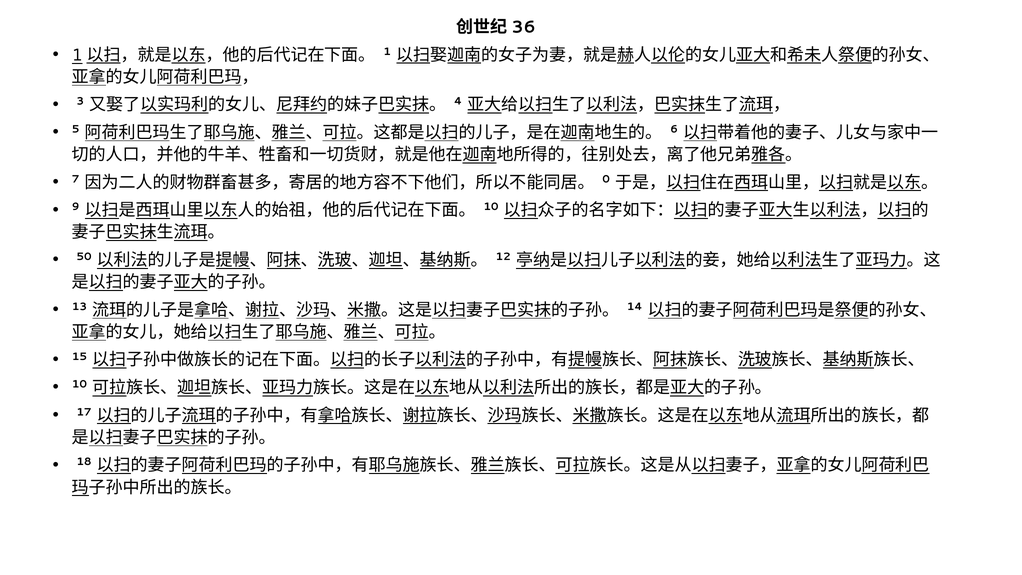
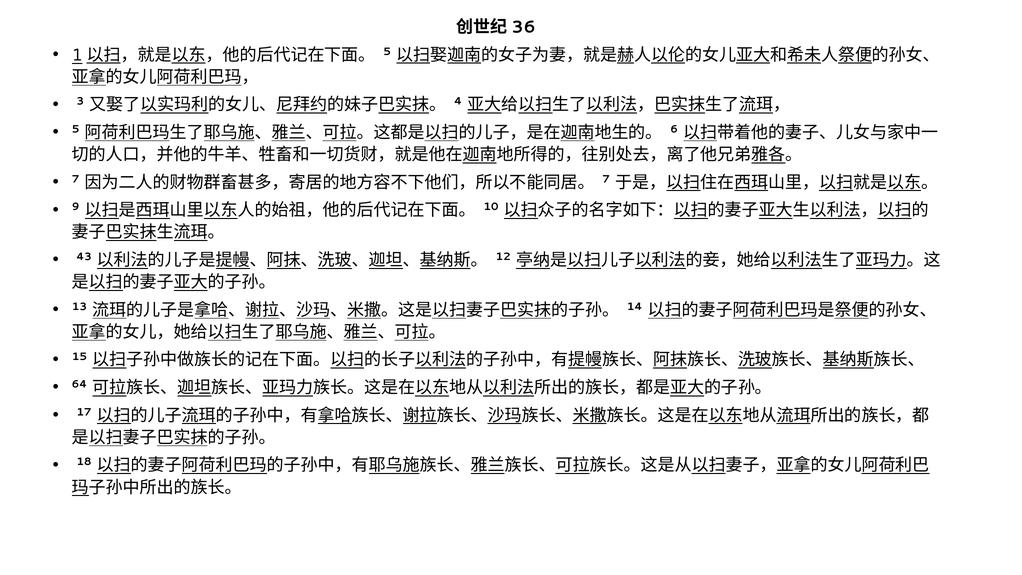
1 at (387, 52): 1 -> 5
0 at (606, 179): 0 -> 7
50: 50 -> 43
10 at (79, 384): 10 -> 64
